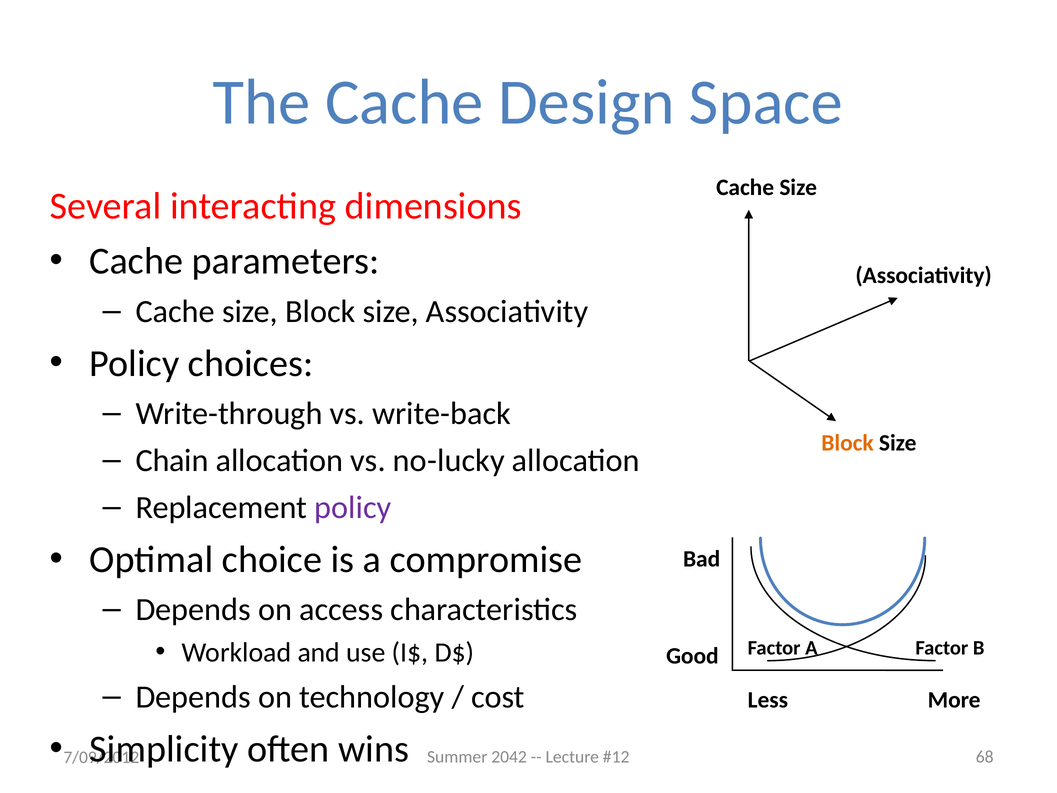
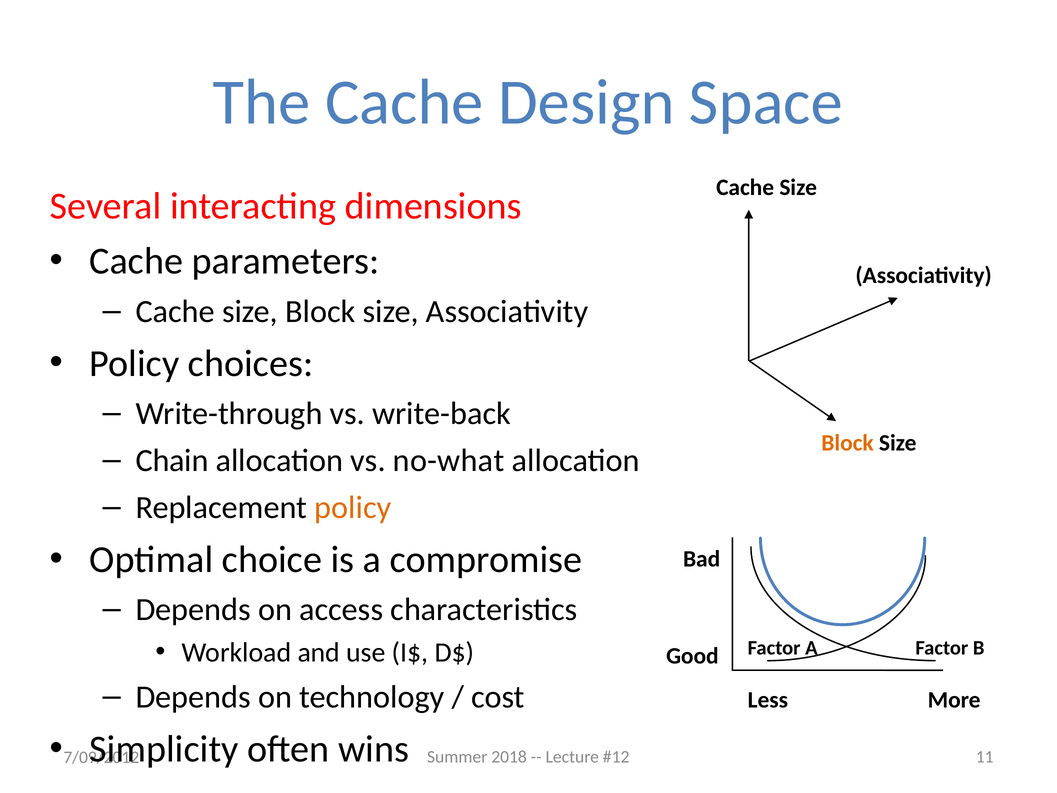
no-lucky: no-lucky -> no-what
policy at (353, 507) colour: purple -> orange
2042: 2042 -> 2018
68: 68 -> 11
